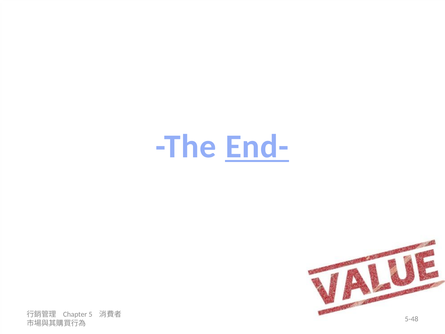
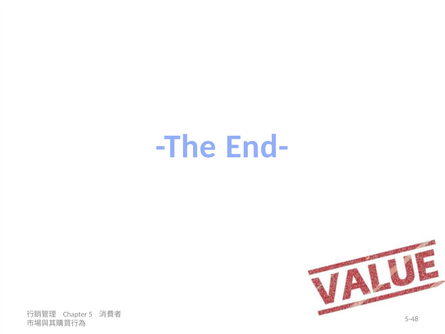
End- underline: present -> none
